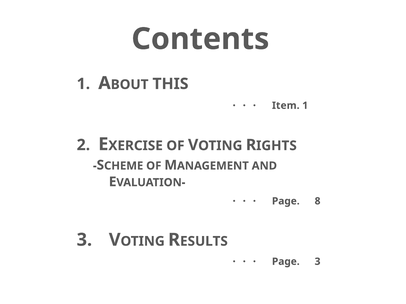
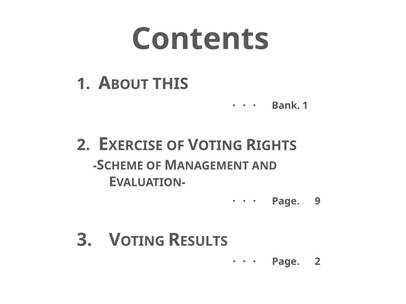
Item: Item -> Bank
8: 8 -> 9
Page 3: 3 -> 2
